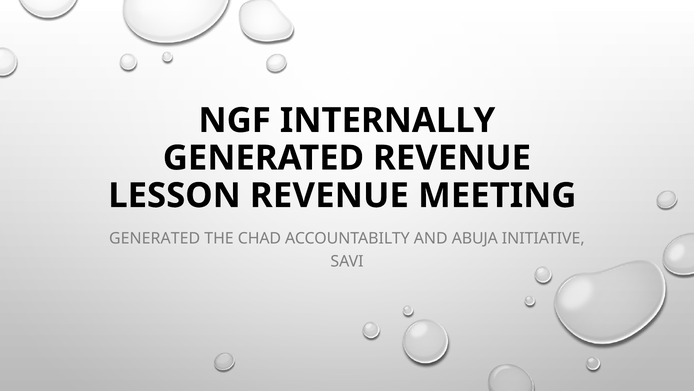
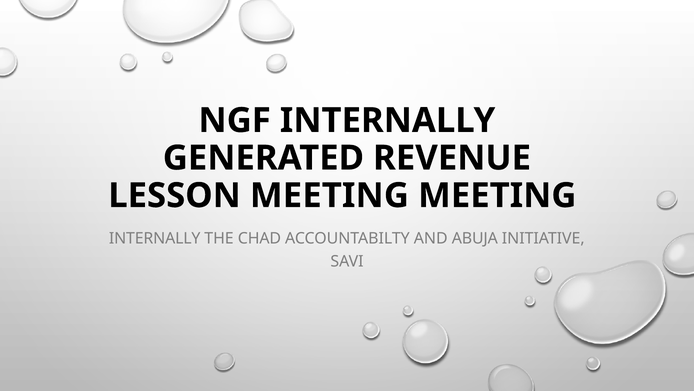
LESSON REVENUE: REVENUE -> MEETING
GENERATED at (155, 238): GENERATED -> INTERNALLY
